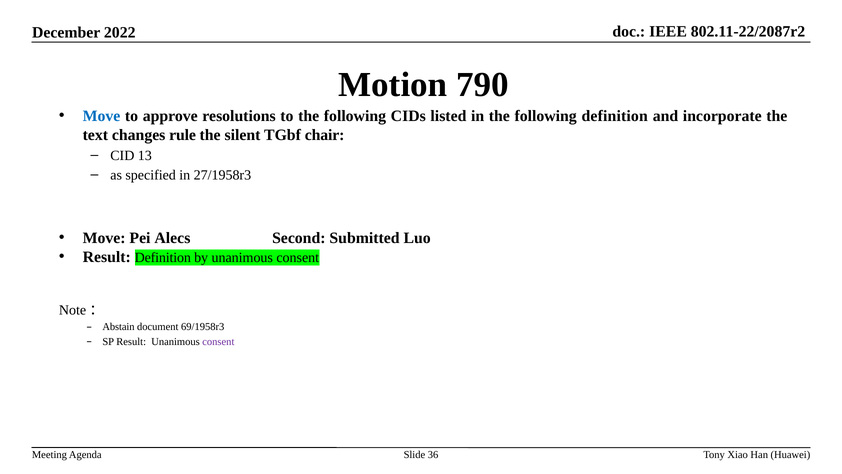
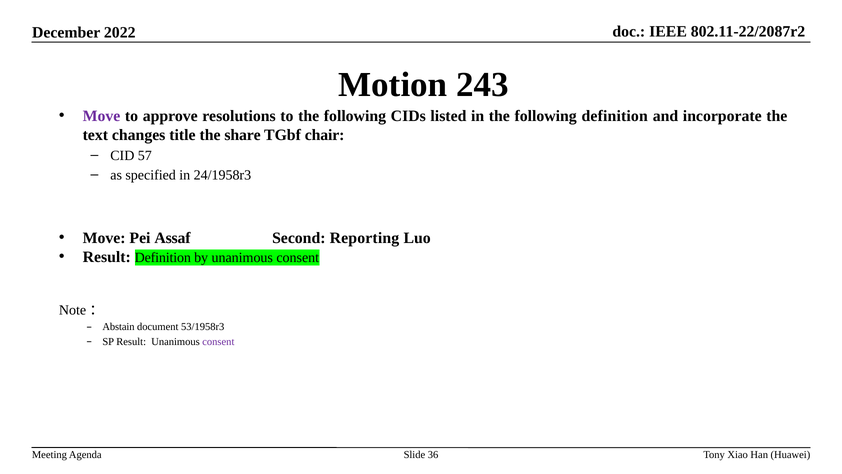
790: 790 -> 243
Move at (102, 116) colour: blue -> purple
rule: rule -> title
silent: silent -> share
13: 13 -> 57
27/1958r3: 27/1958r3 -> 24/1958r3
Alecs: Alecs -> Assaf
Submitted: Submitted -> Reporting
69/1958r3: 69/1958r3 -> 53/1958r3
